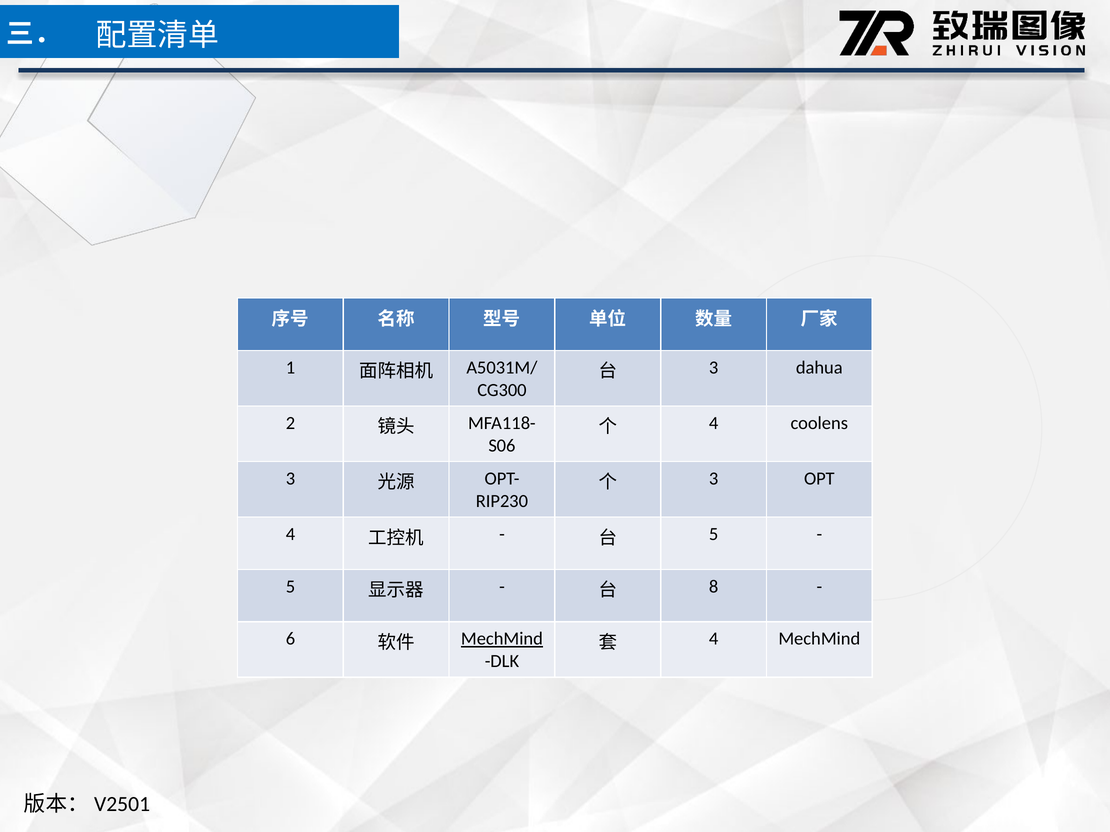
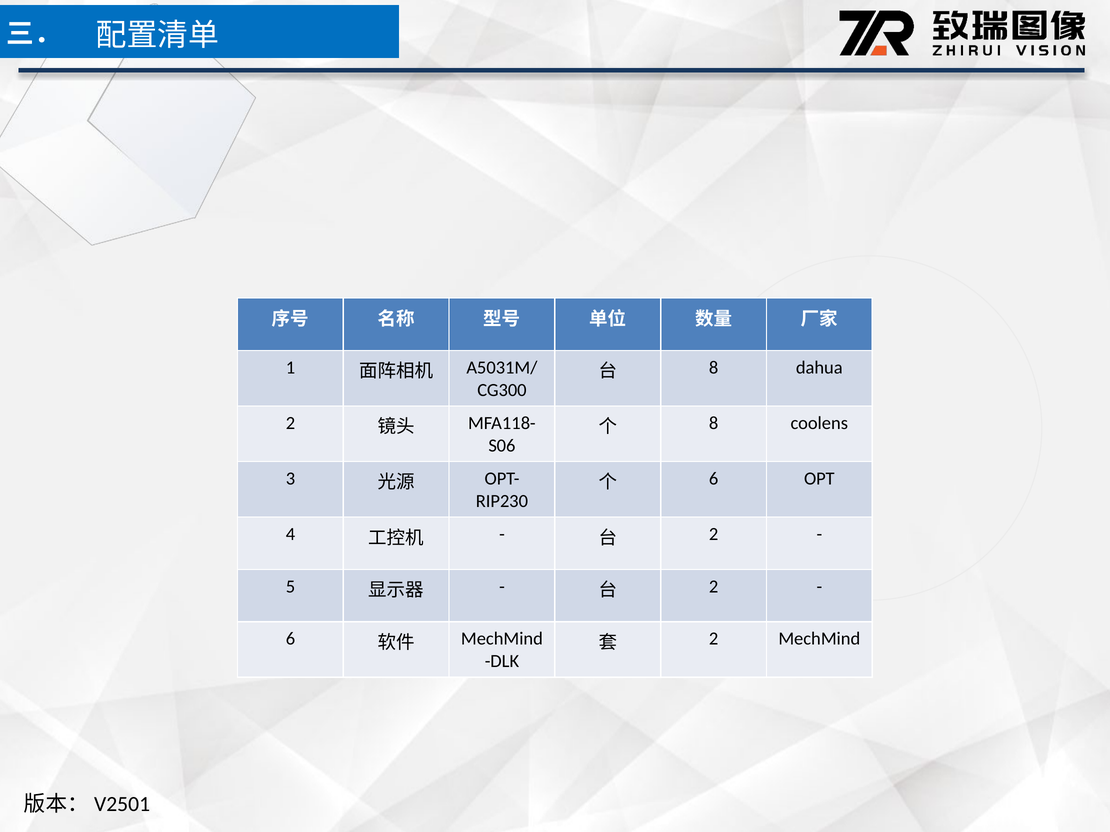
3 at (714, 368): 3 -> 8
4 at (714, 423): 4 -> 8
3 at (714, 479): 3 -> 6
5 at (714, 534): 5 -> 2
8 at (714, 587): 8 -> 2
MechMind at (502, 639) underline: present -> none
4 at (714, 639): 4 -> 2
